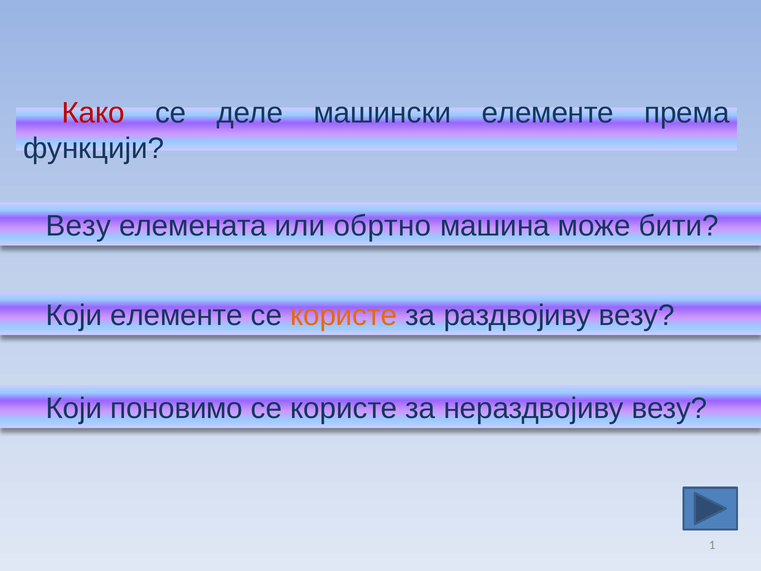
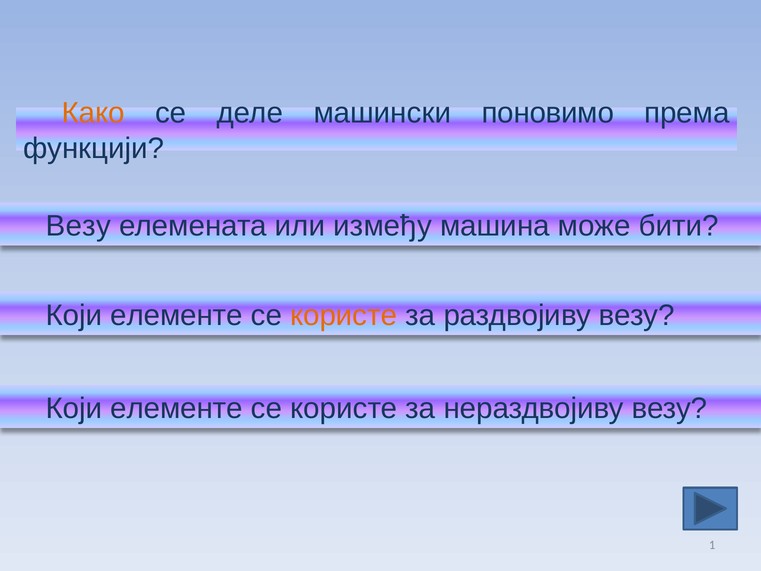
Како colour: red -> orange
машински елементе: елементе -> поновимо
обртно: обртно -> између
поновимо at (177, 408): поновимо -> елементе
